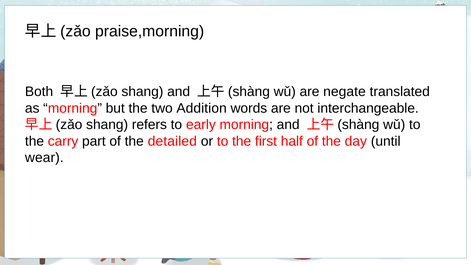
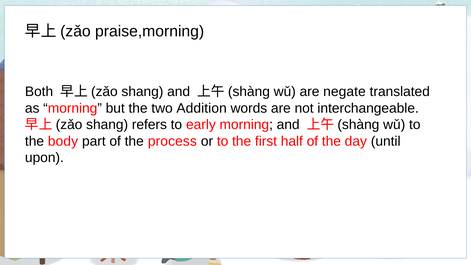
carry: carry -> body
detailed: detailed -> process
wear: wear -> upon
